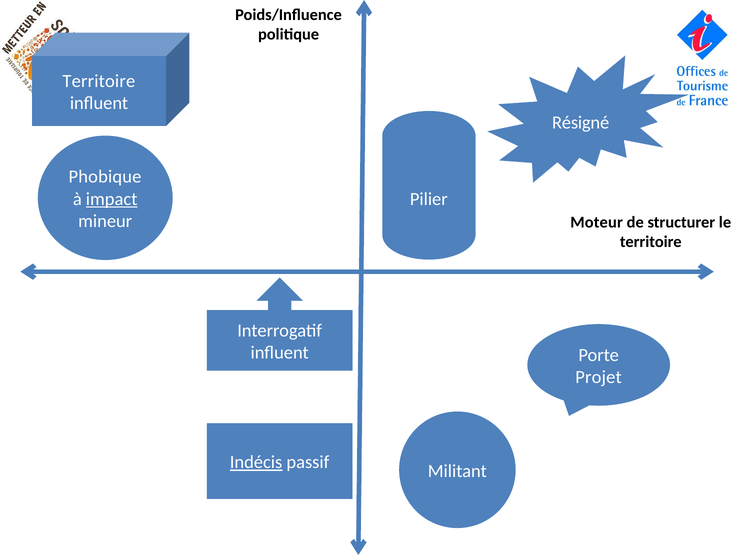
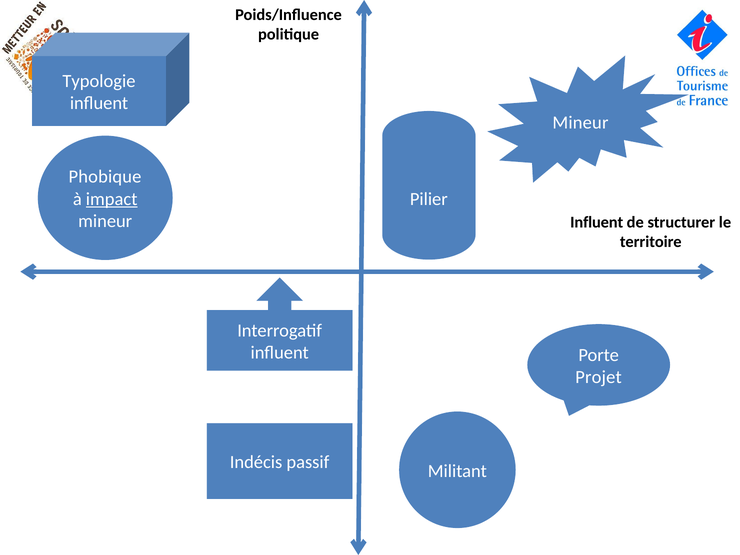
Territoire at (99, 81): Territoire -> Typologie
Résigné at (581, 122): Résigné -> Mineur
Moteur at (597, 222): Moteur -> Influent
Indécis underline: present -> none
